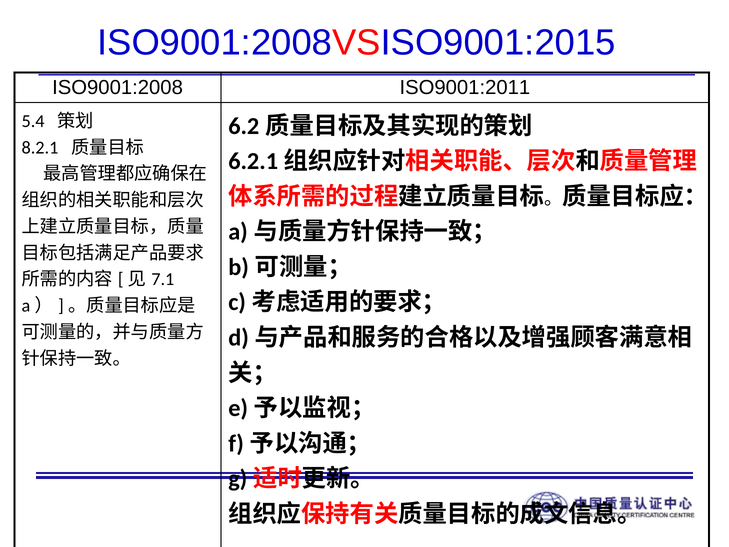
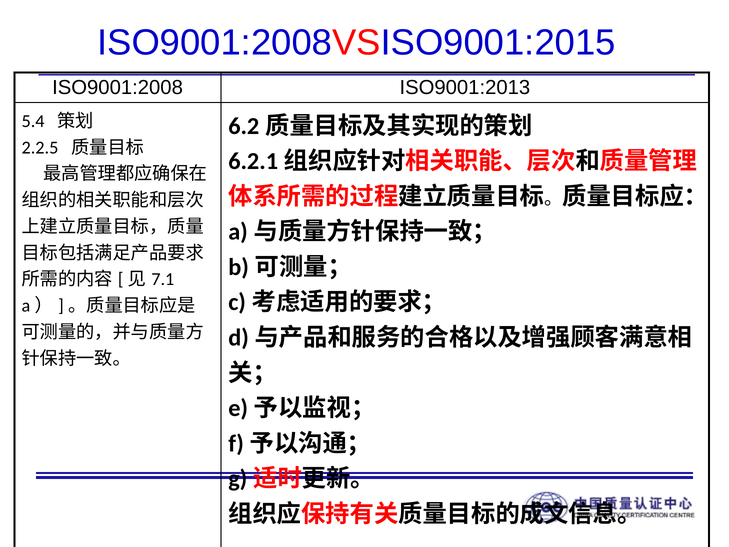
ISO9001:2011: ISO9001:2011 -> ISO9001:2013
8.2.1: 8.2.1 -> 2.2.5
